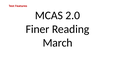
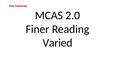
March: March -> Varied
